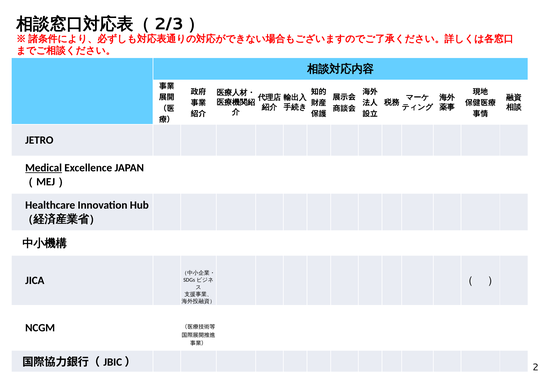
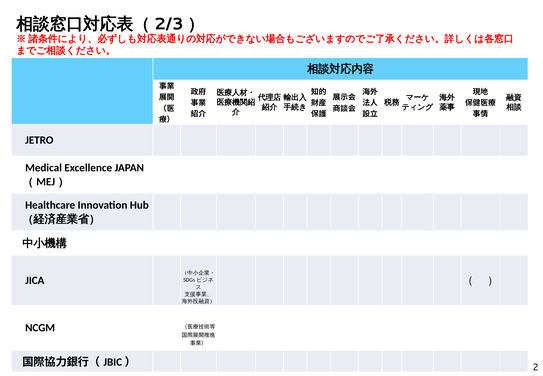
Medical underline: present -> none
